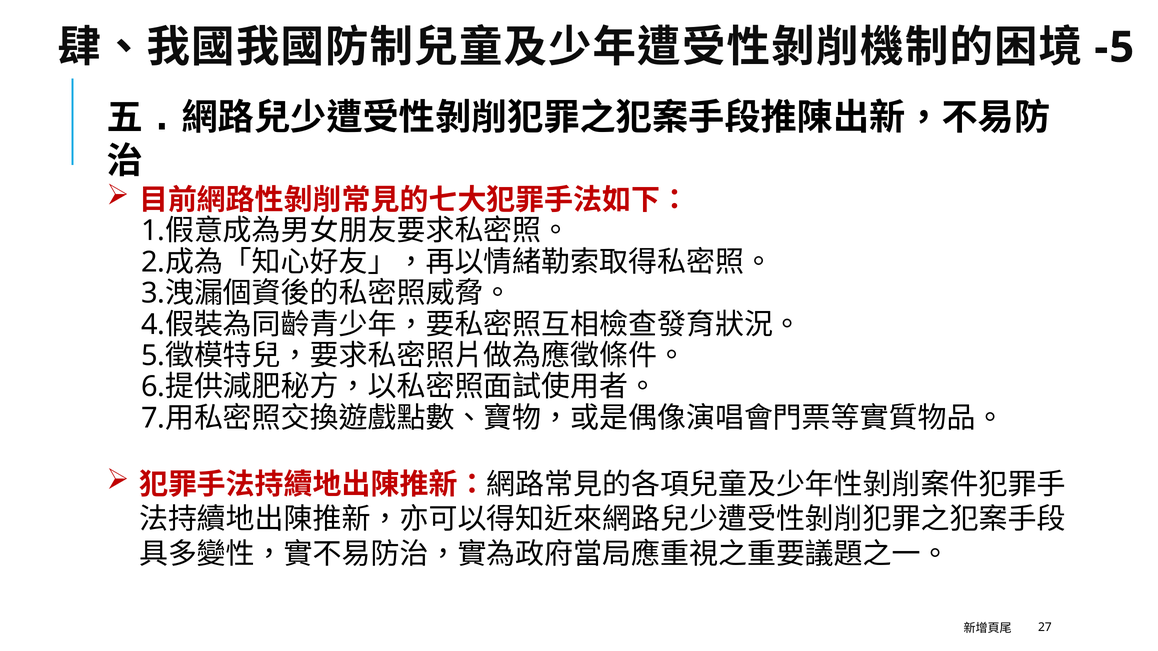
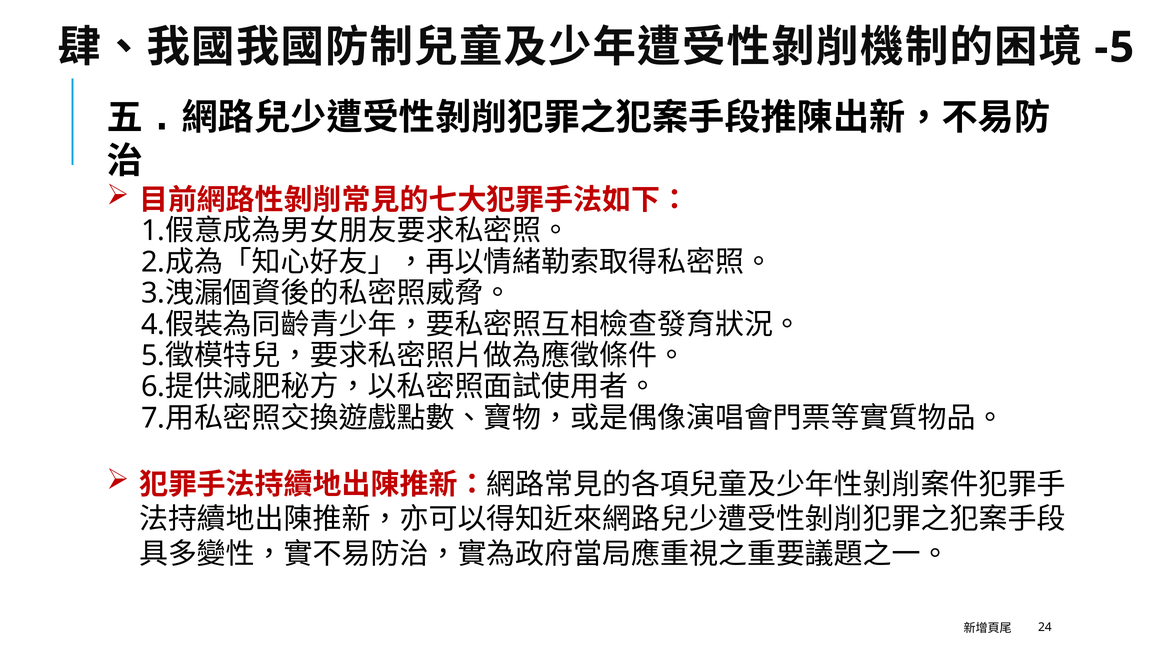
27: 27 -> 24
